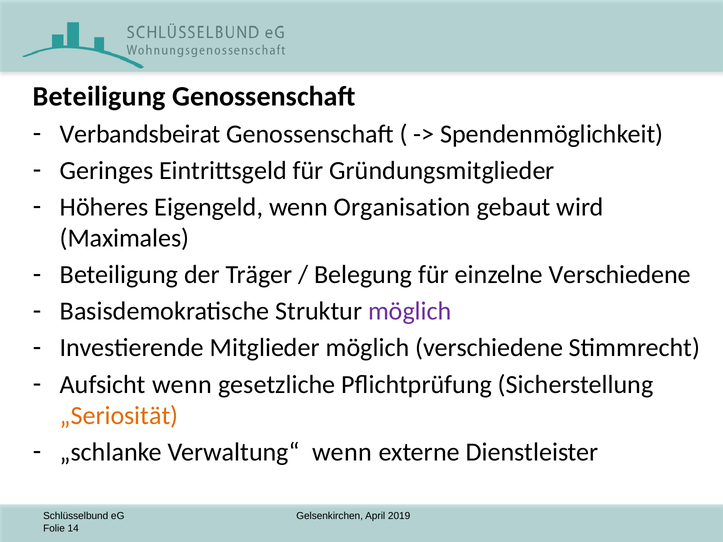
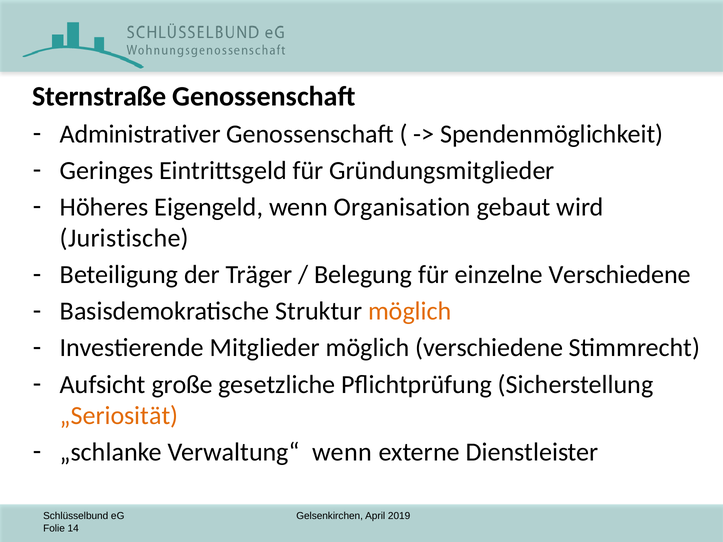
Beteiligung at (99, 97): Beteiligung -> Sternstraße
Verbandsbeirat: Verbandsbeirat -> Administrativer
Maximales: Maximales -> Juristische
möglich at (410, 312) colour: purple -> orange
Aufsicht wenn: wenn -> große
